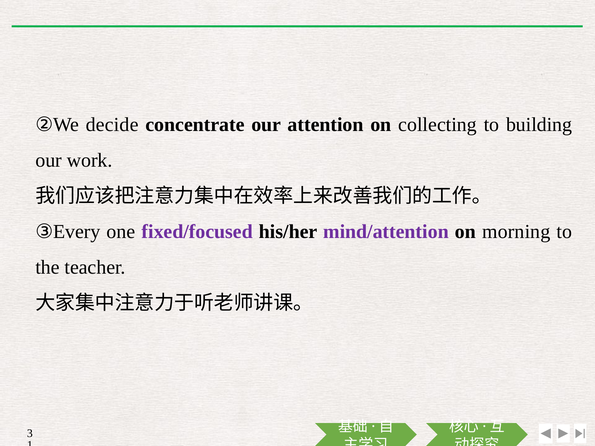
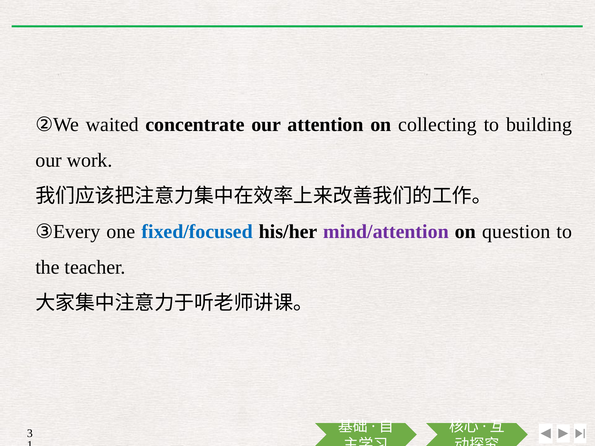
decide: decide -> waited
fixed/focused colour: purple -> blue
morning: morning -> question
